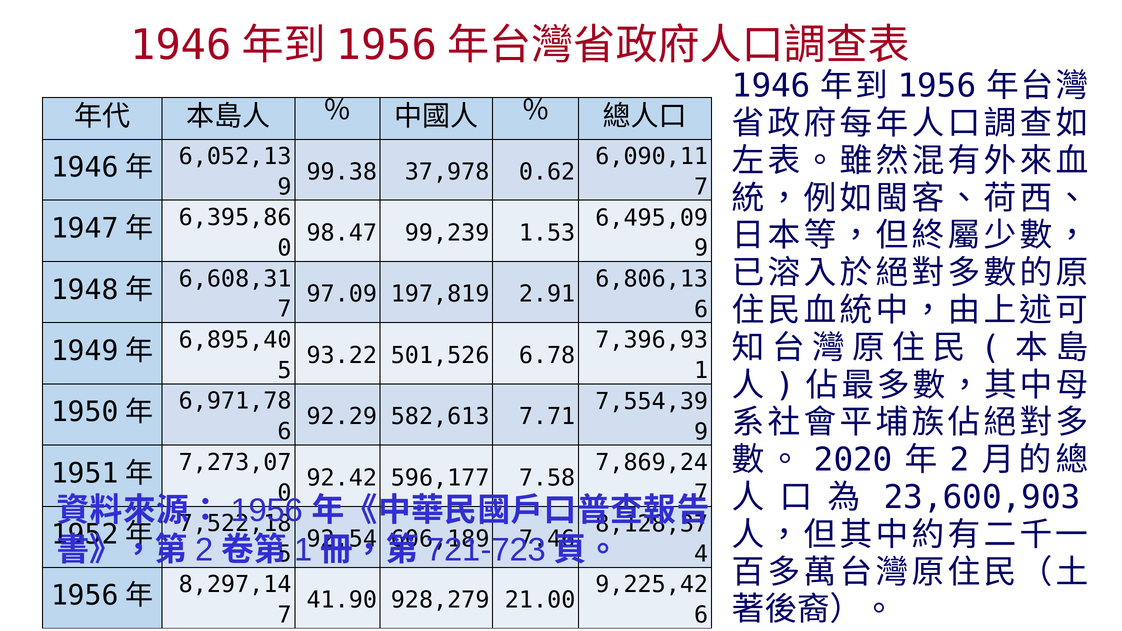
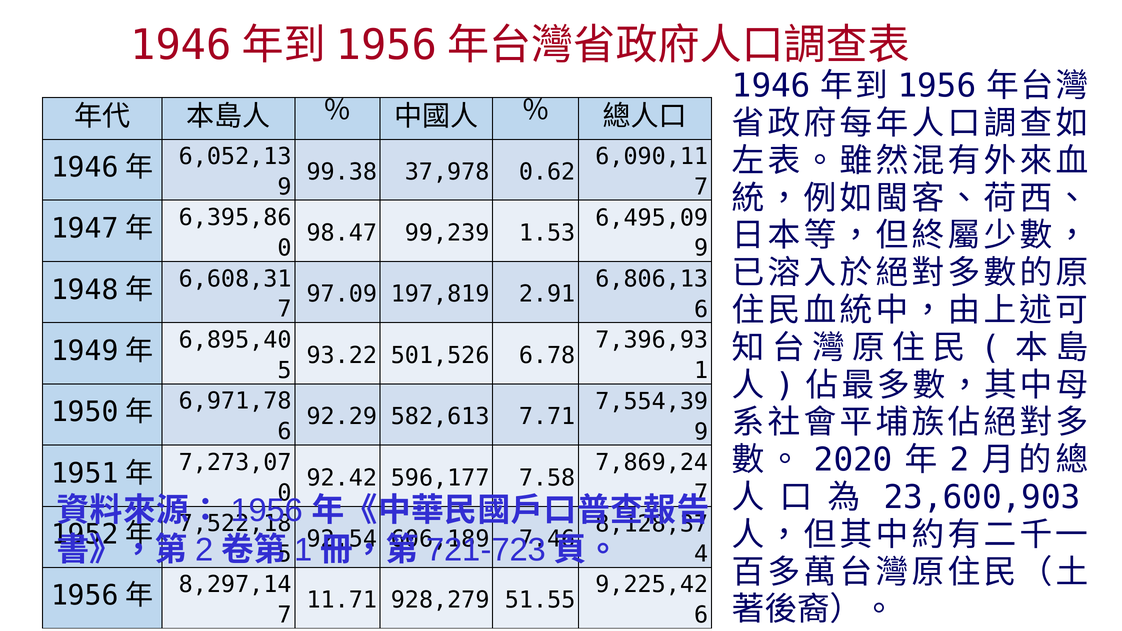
41.90: 41.90 -> 11.71
21.00: 21.00 -> 51.55
